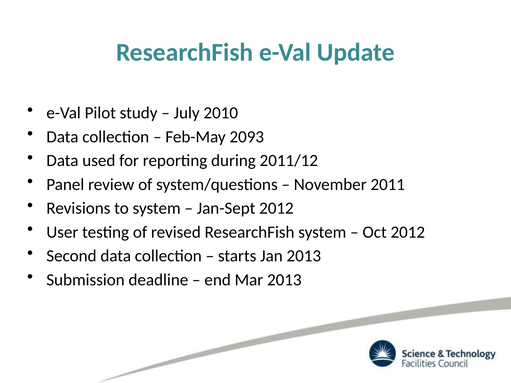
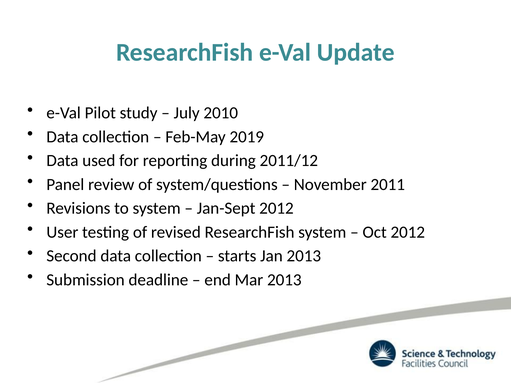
2093: 2093 -> 2019
